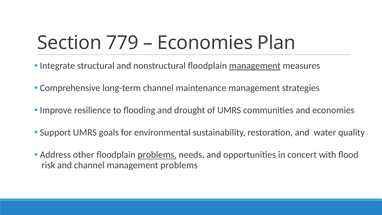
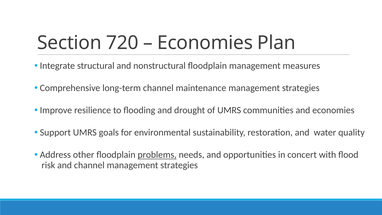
779: 779 -> 720
management at (255, 66) underline: present -> none
channel management problems: problems -> strategies
